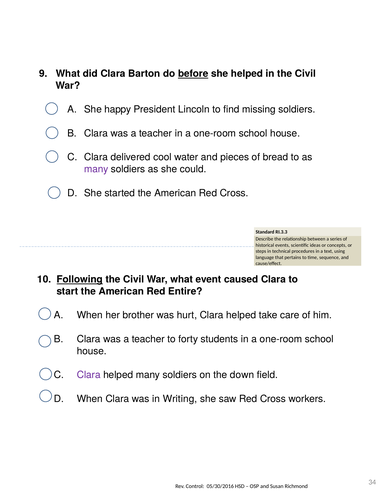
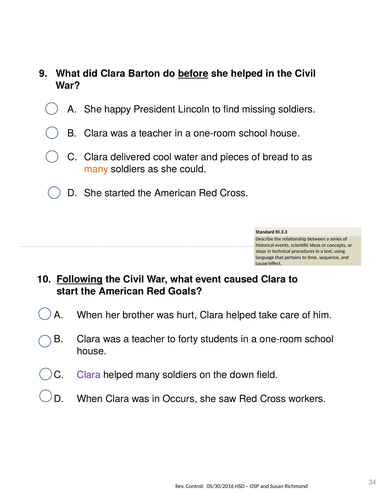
many at (96, 169) colour: purple -> orange
Entire: Entire -> Goals
Writing: Writing -> Occurs
